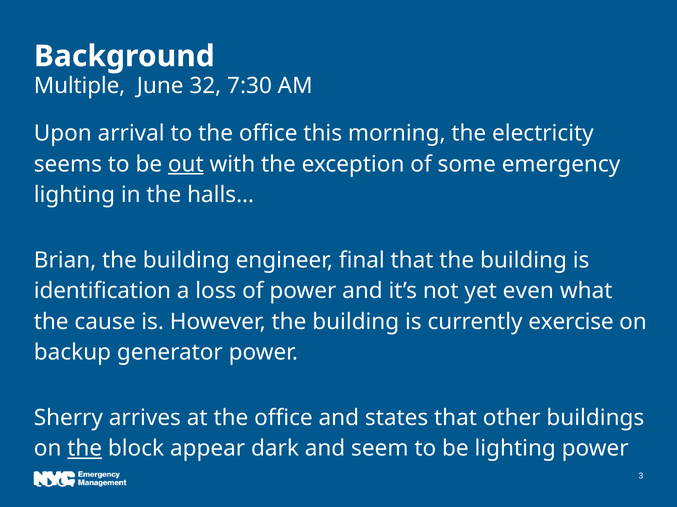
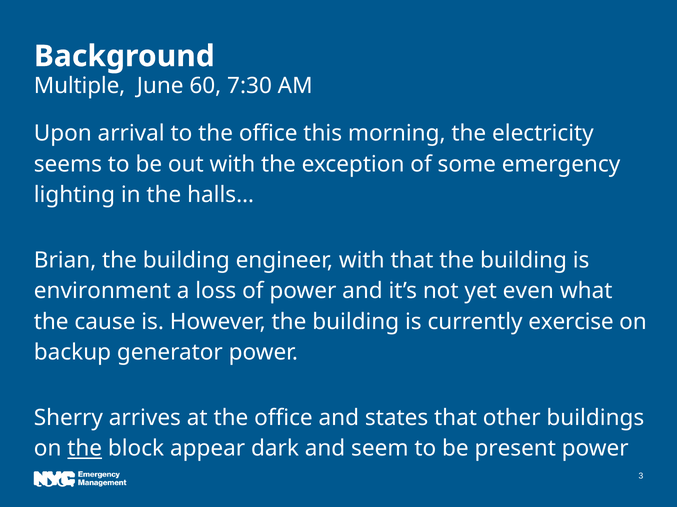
32: 32 -> 60
out underline: present -> none
engineer final: final -> with
identification: identification -> environment
be lighting: lighting -> present
